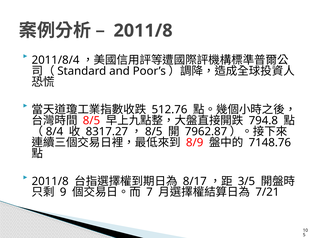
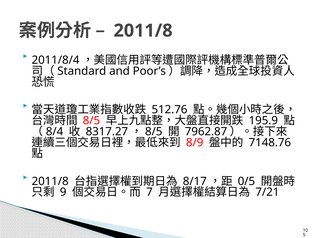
794.8: 794.8 -> 195.9
3/5: 3/5 -> 0/5
